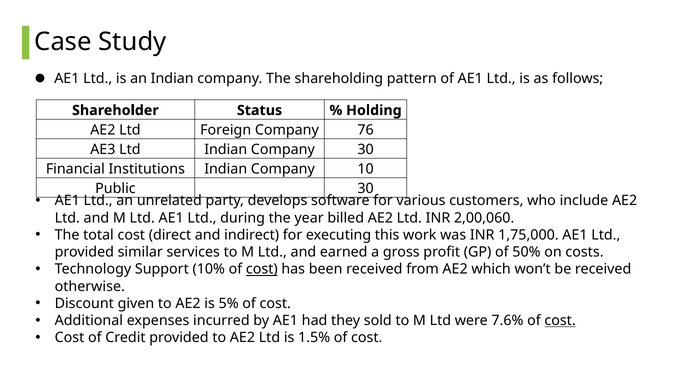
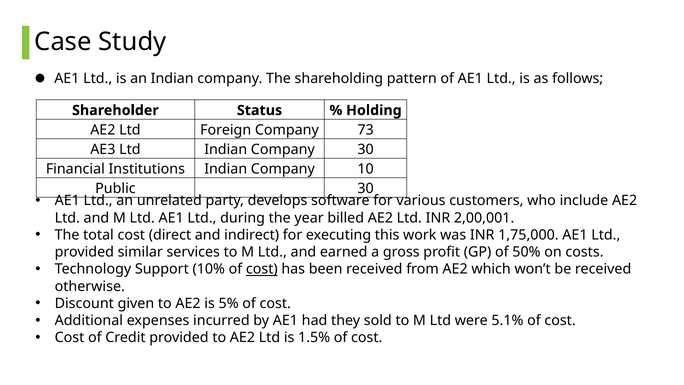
76: 76 -> 73
2,00,060: 2,00,060 -> 2,00,001
7.6%: 7.6% -> 5.1%
cost at (560, 320) underline: present -> none
